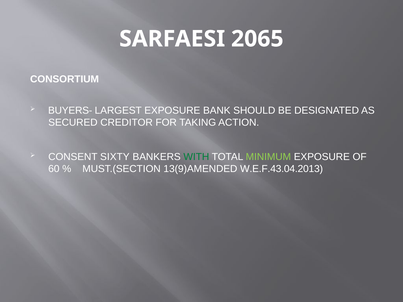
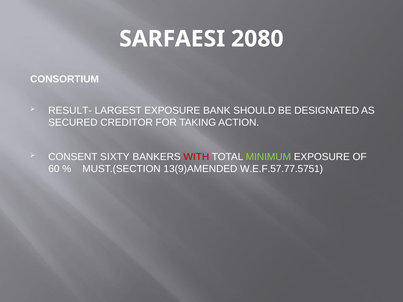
2065: 2065 -> 2080
BUYERS-: BUYERS- -> RESULT-
WITH colour: green -> red
W.E.F.43.04.2013: W.E.F.43.04.2013 -> W.E.F.57.77.5751
